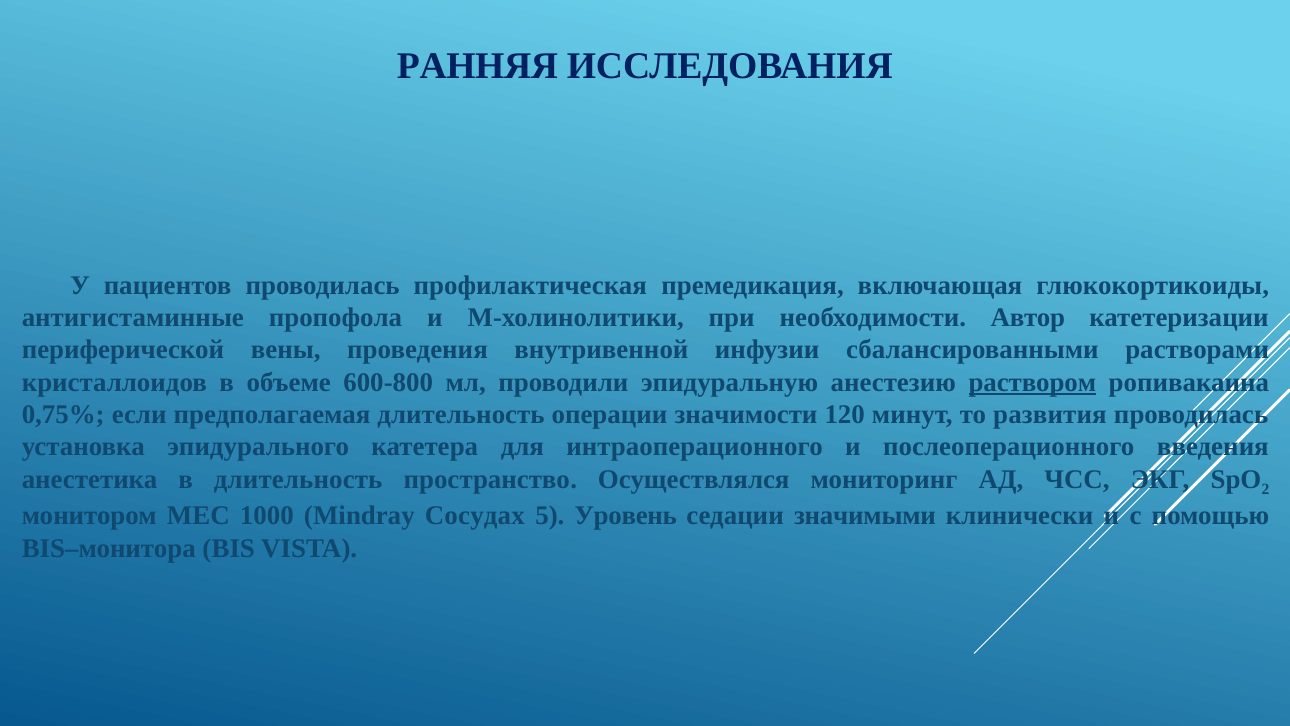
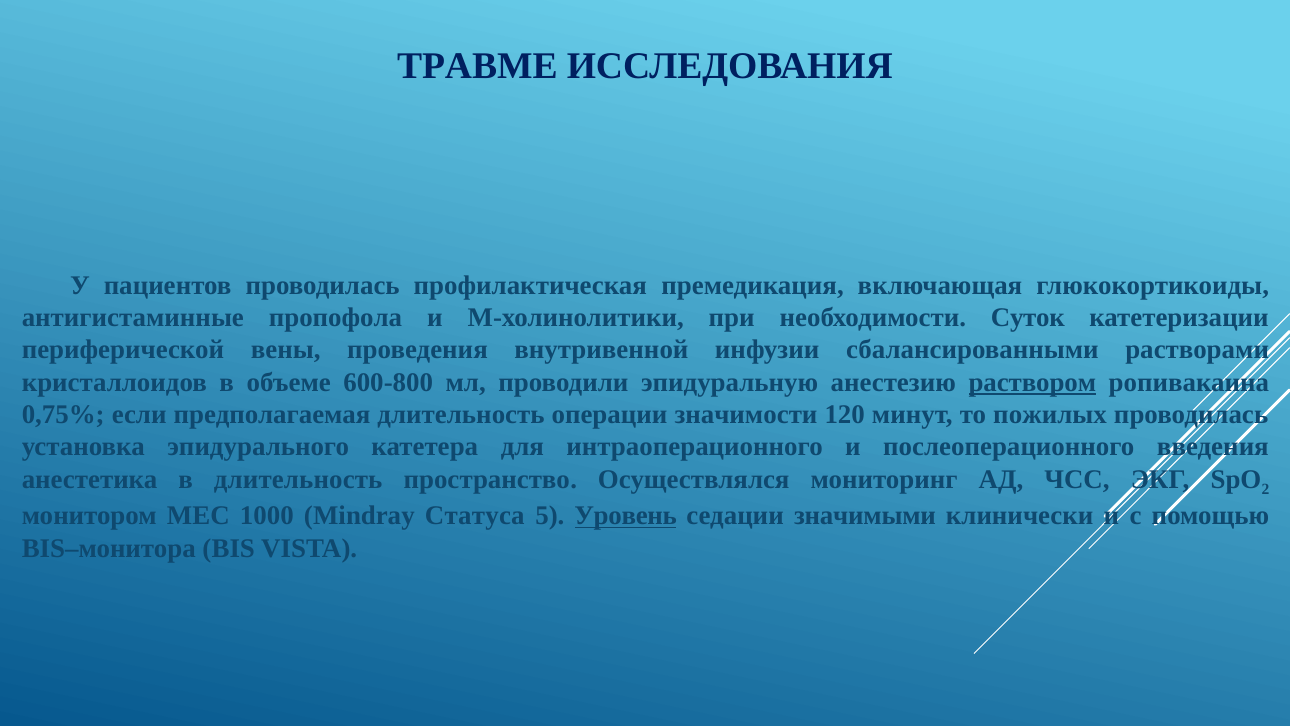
РАННЯЯ: РАННЯЯ -> ТРАВМЕ
Автор: Автор -> Суток
развития: развития -> пожилых
Сосудах: Сосудах -> Статуса
Уровень underline: none -> present
